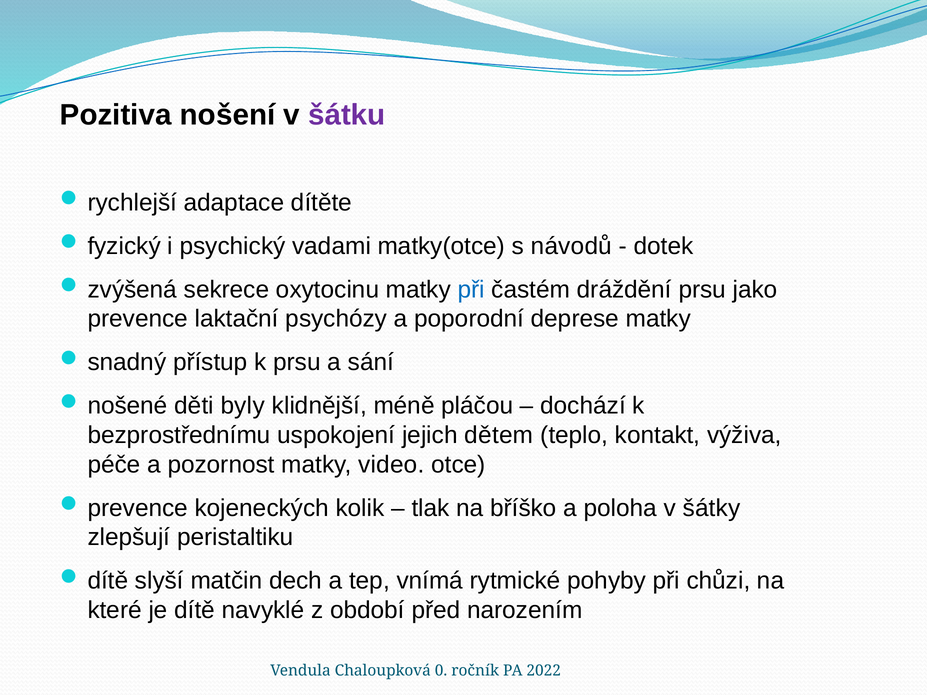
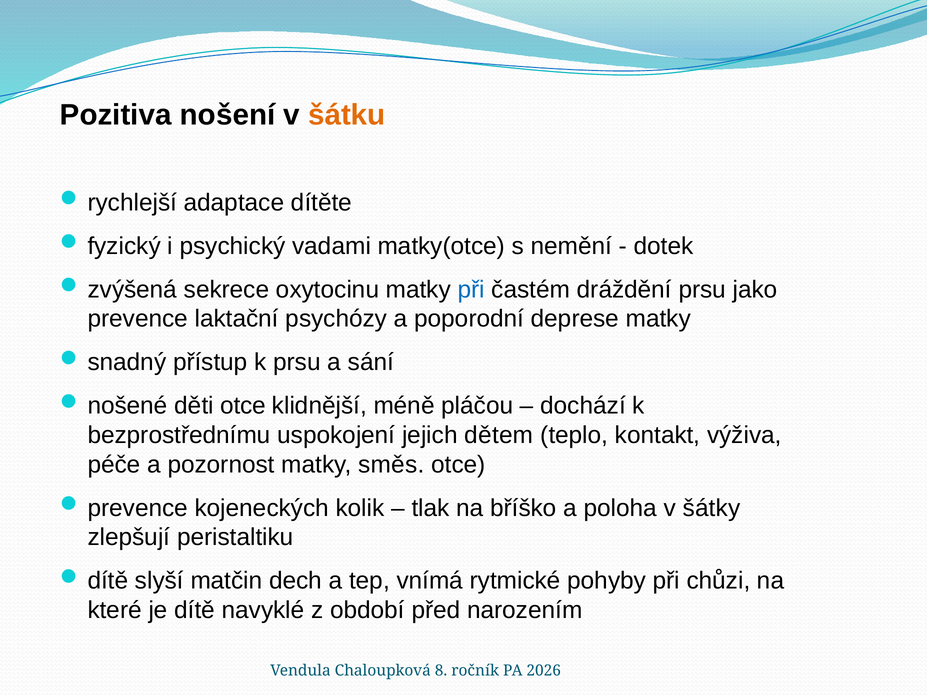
šátku colour: purple -> orange
návodů: návodů -> nemění
děti byly: byly -> otce
video: video -> směs
0: 0 -> 8
2022: 2022 -> 2026
